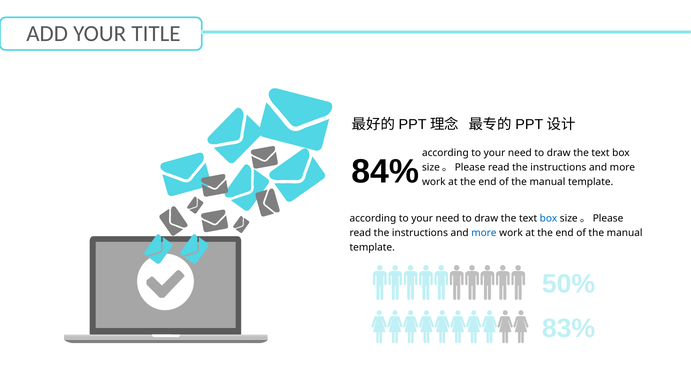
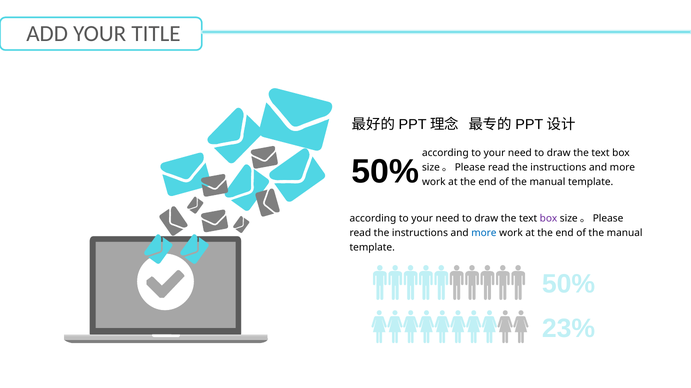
84% at (385, 172): 84% -> 50%
box at (549, 219) colour: blue -> purple
83%: 83% -> 23%
